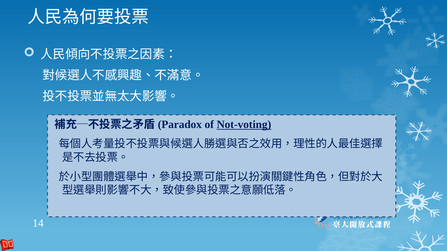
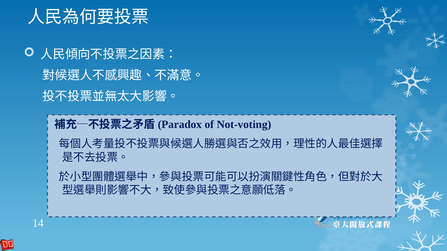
Not-voting underline: present -> none
